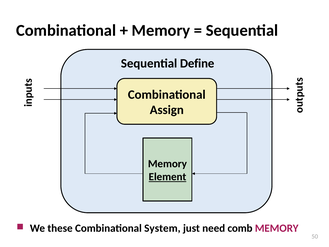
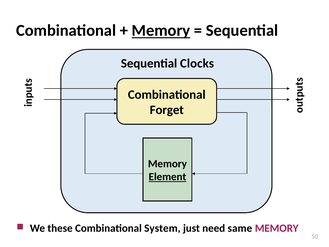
Memory at (161, 31) underline: none -> present
Define: Define -> Clocks
Assign: Assign -> Forget
comb: comb -> same
